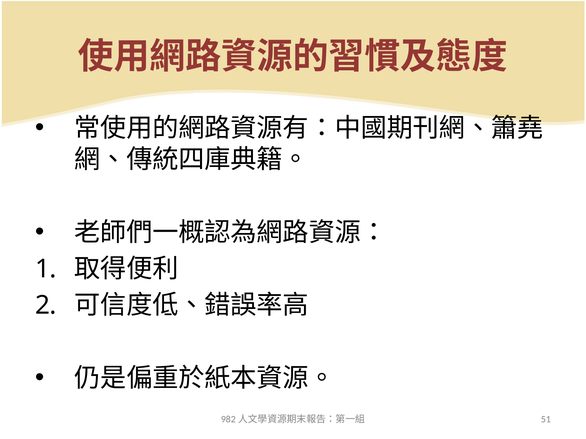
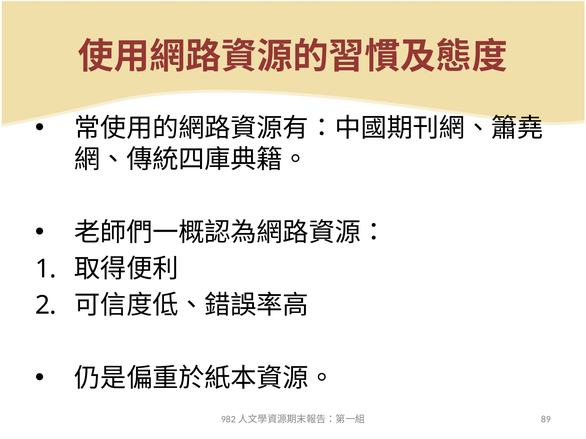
51: 51 -> 89
